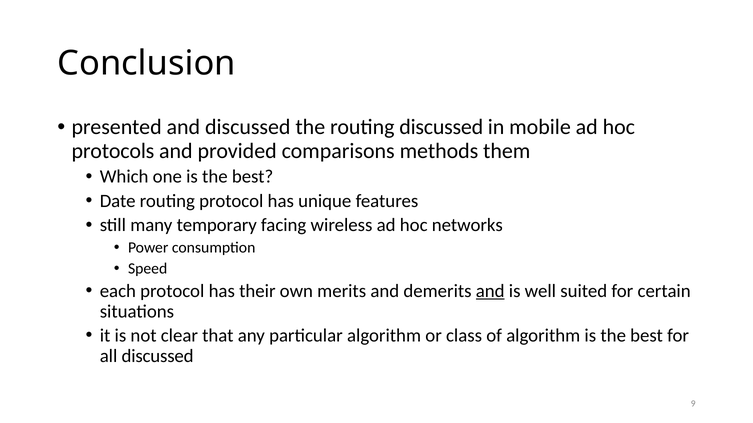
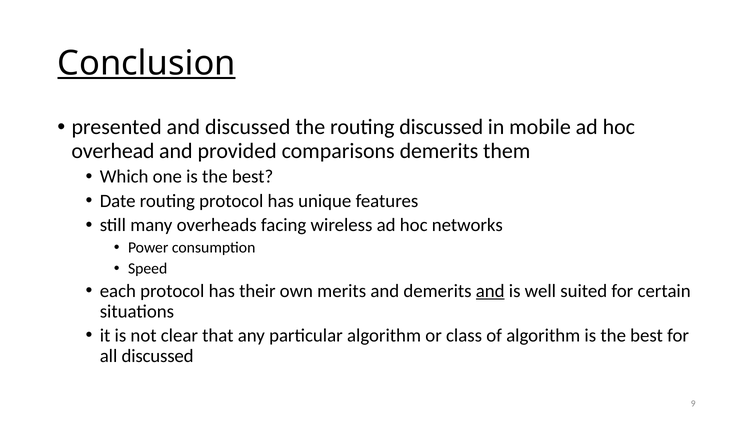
Conclusion underline: none -> present
protocols: protocols -> overhead
comparisons methods: methods -> demerits
temporary: temporary -> overheads
